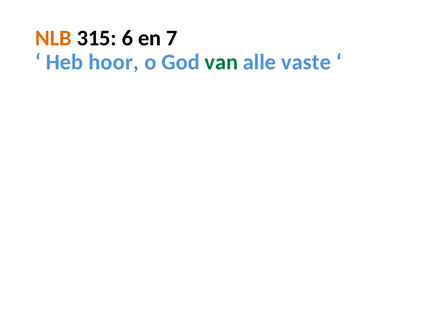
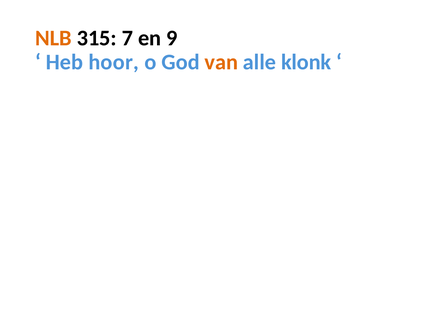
6: 6 -> 7
7: 7 -> 9
van colour: green -> orange
vaste: vaste -> klonk
